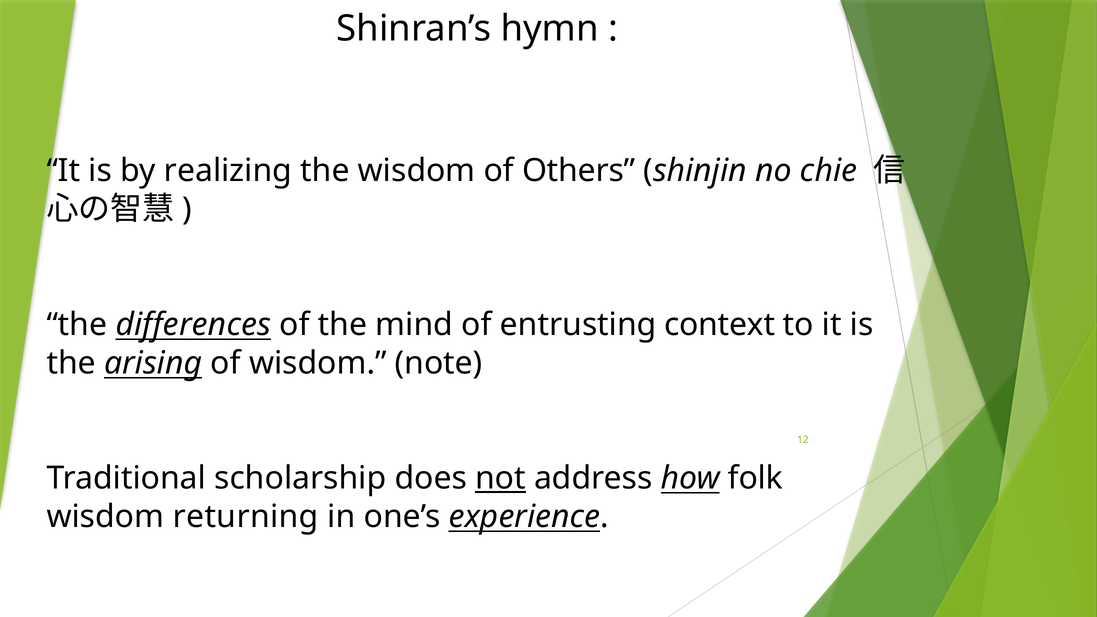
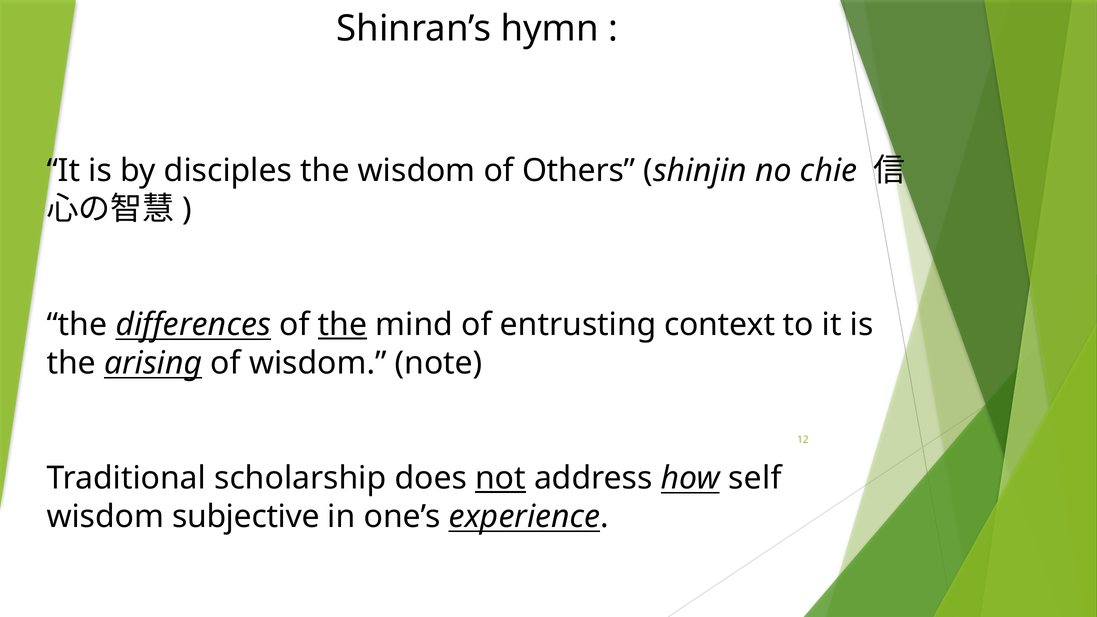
realizing: realizing -> disciples
the at (343, 325) underline: none -> present
folk: folk -> self
returning: returning -> subjective
